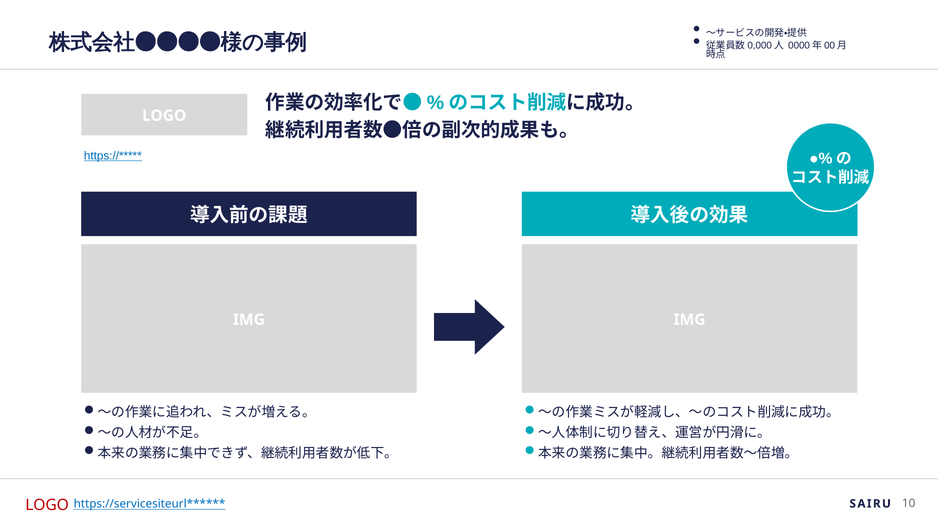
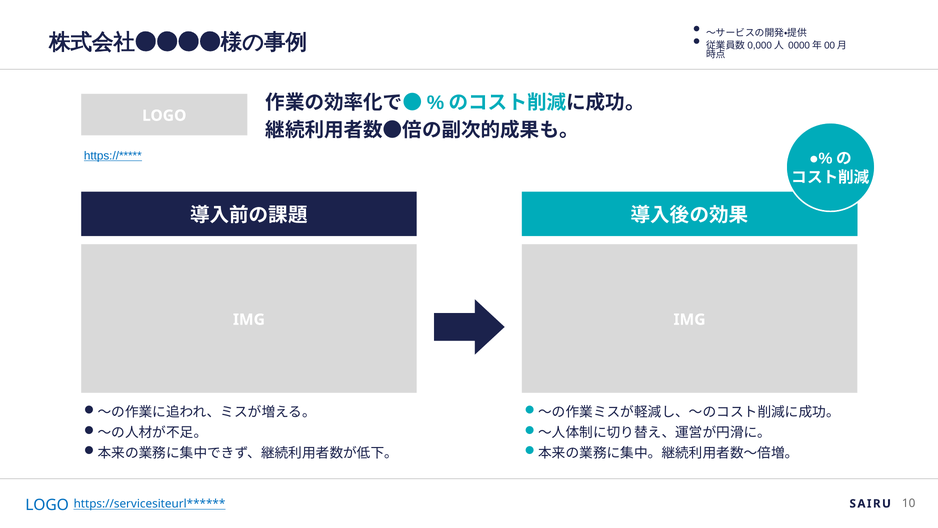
LOGO at (47, 505) colour: red -> blue
